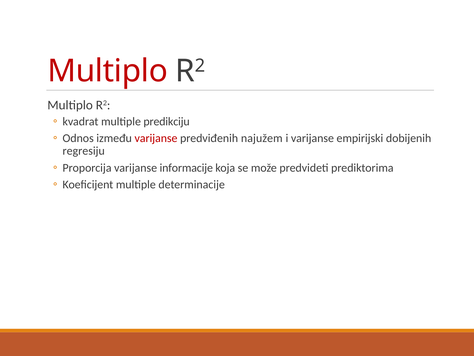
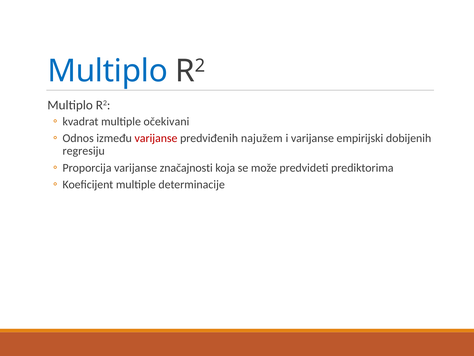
Multiplo at (108, 71) colour: red -> blue
predikciju: predikciju -> očekivani
informacije: informacije -> značajnosti
